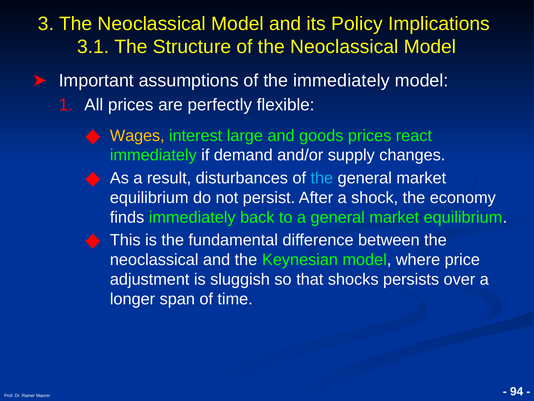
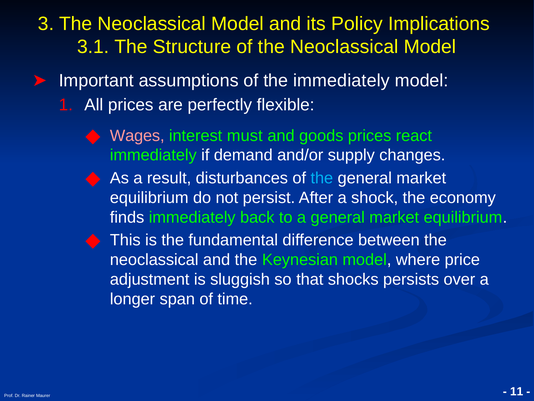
Wages colour: yellow -> pink
large: large -> must
94: 94 -> 11
